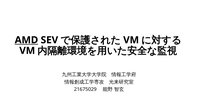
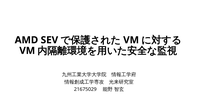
AMD underline: present -> none
